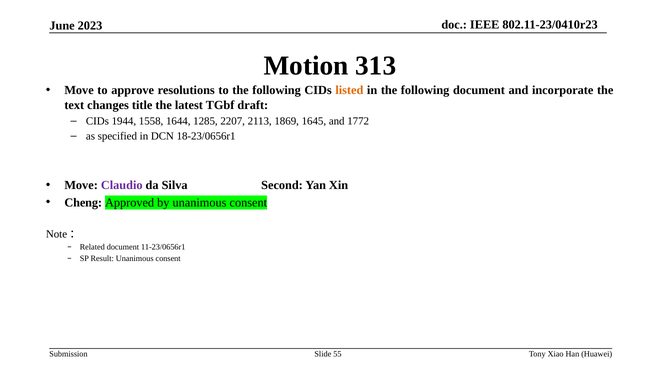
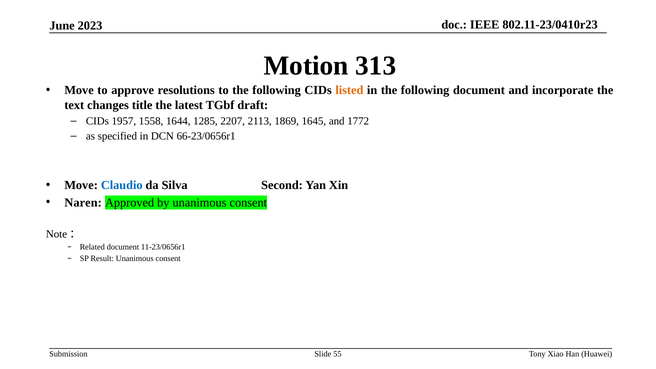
1944: 1944 -> 1957
18-23/0656r1: 18-23/0656r1 -> 66-23/0656r1
Claudio colour: purple -> blue
Cheng: Cheng -> Naren
